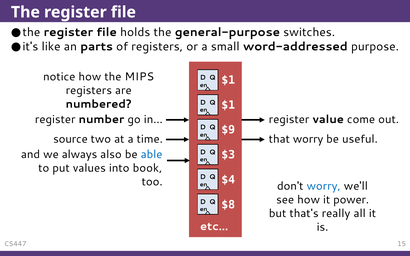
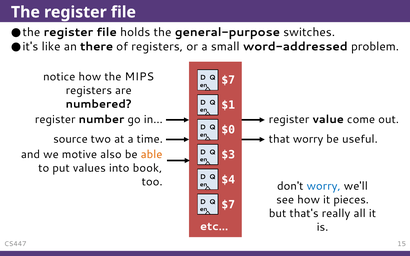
parts: parts -> there
purpose: purpose -> problem
$1 at (228, 80): $1 -> $7
$9: $9 -> $0
always: always -> motive
able colour: blue -> orange
power: power -> pieces
$8 at (228, 205): $8 -> $7
